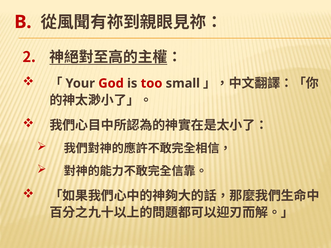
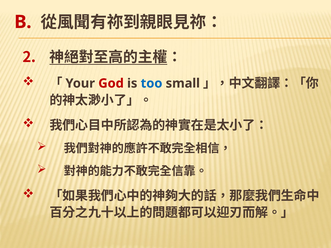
too colour: red -> blue
